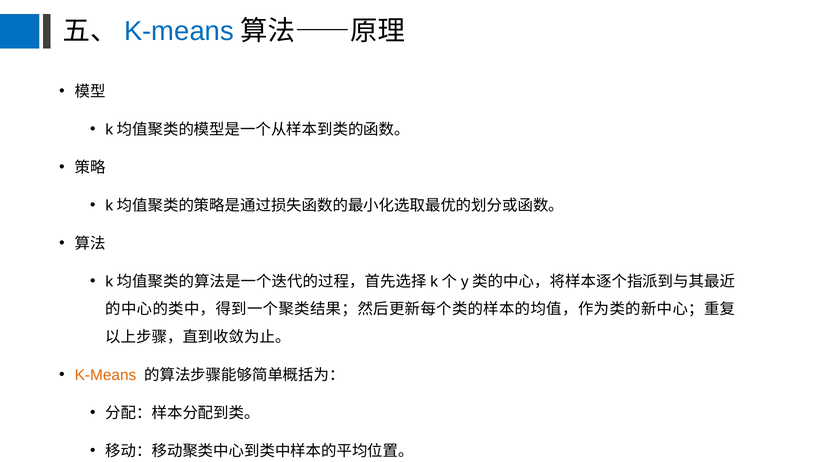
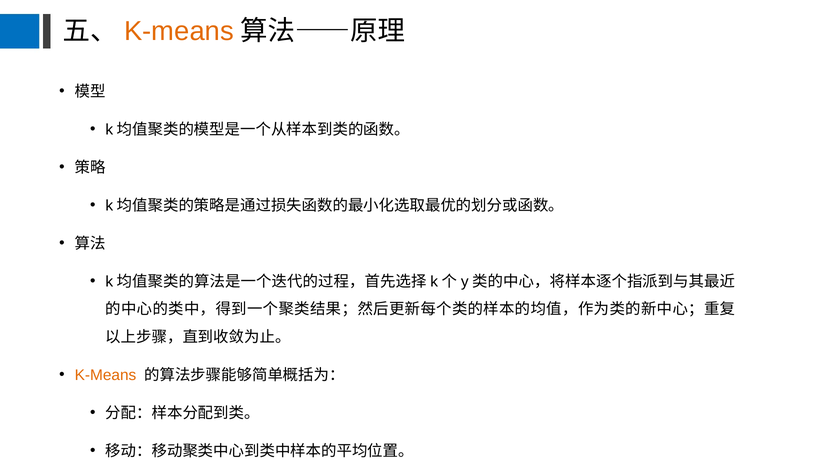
K-means at (179, 31) colour: blue -> orange
